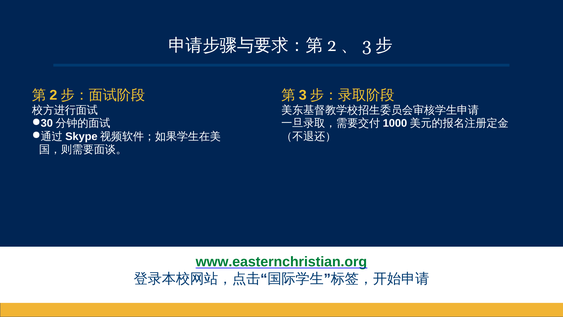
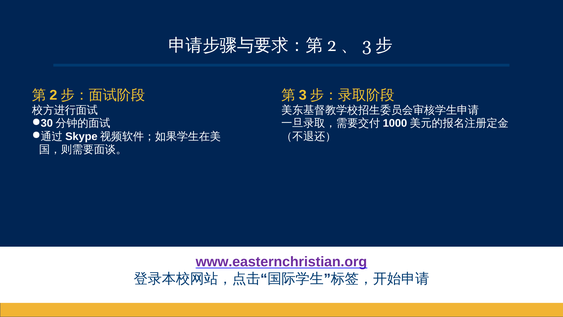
www.easternchristian.org colour: green -> purple
